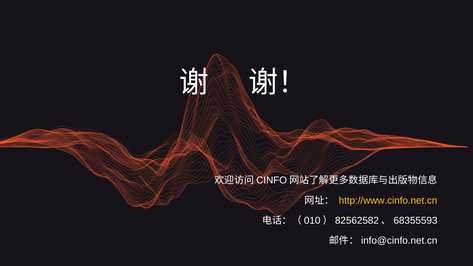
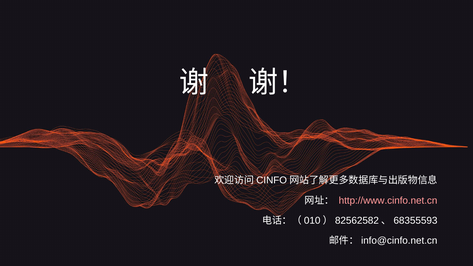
http://www.cinfo.net.cn colour: yellow -> pink
